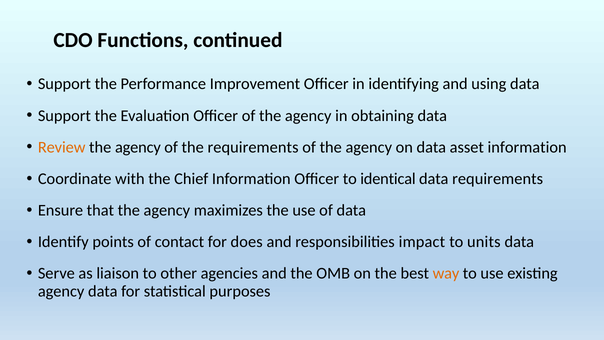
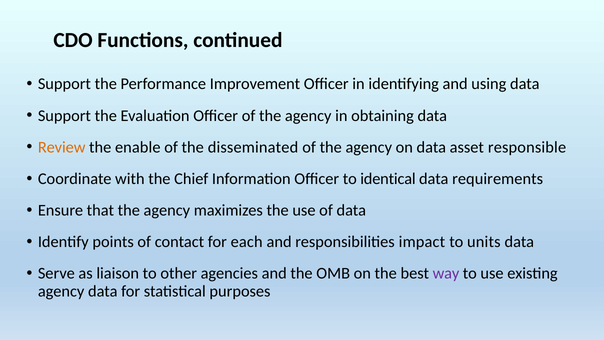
agency at (138, 147): agency -> enable
the requirements: requirements -> disseminated
asset information: information -> responsible
does: does -> each
way colour: orange -> purple
